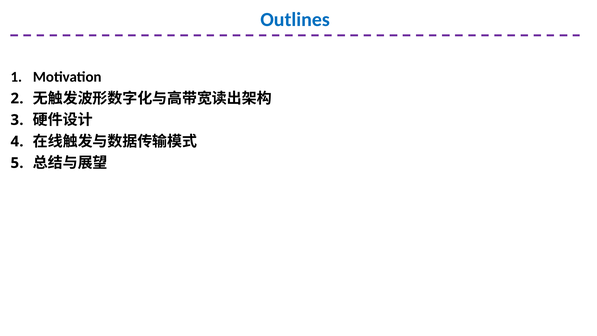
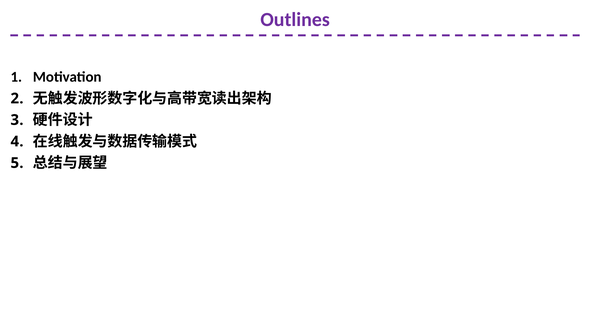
Outlines colour: blue -> purple
